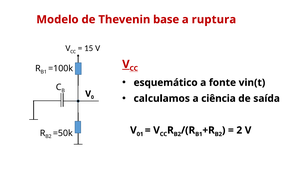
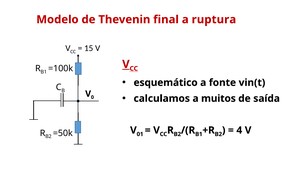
base: base -> final
ciência: ciência -> muitos
2: 2 -> 4
